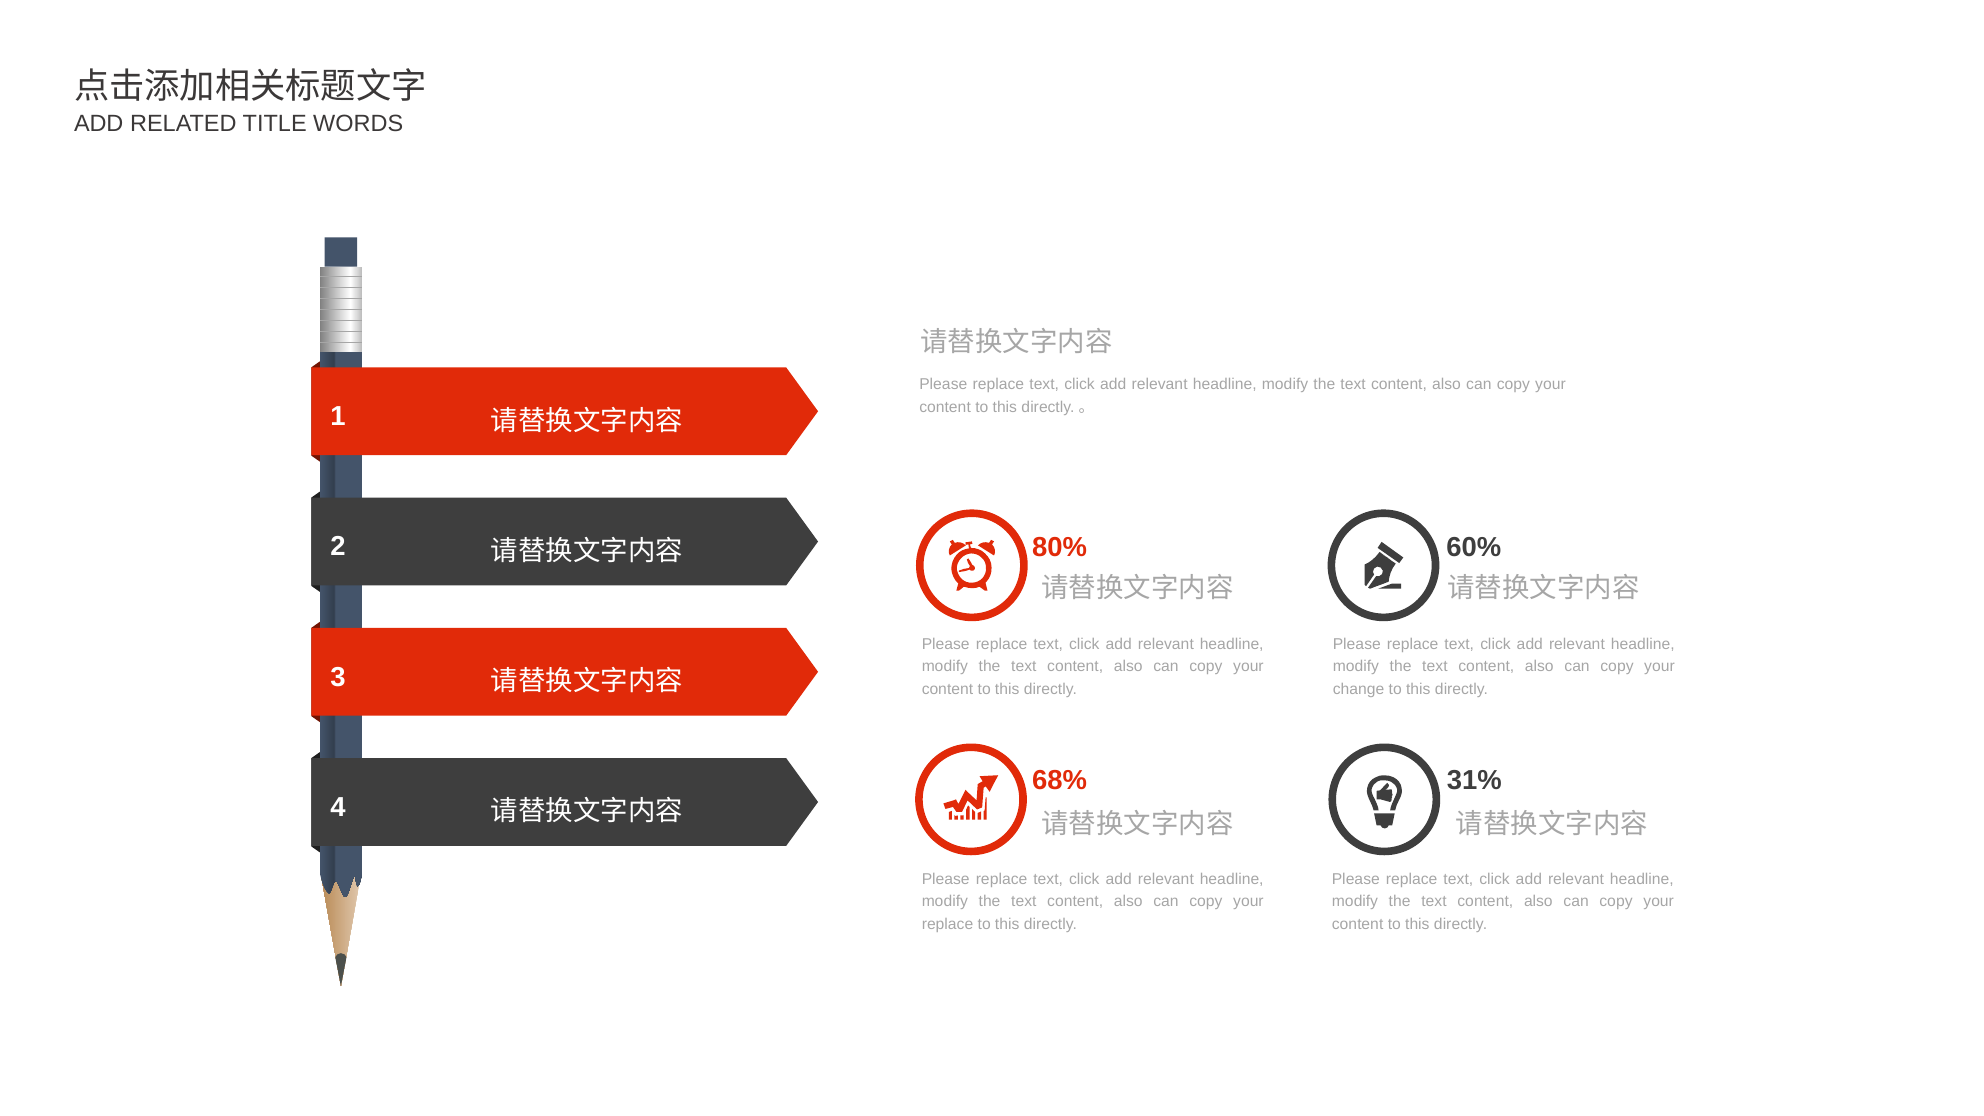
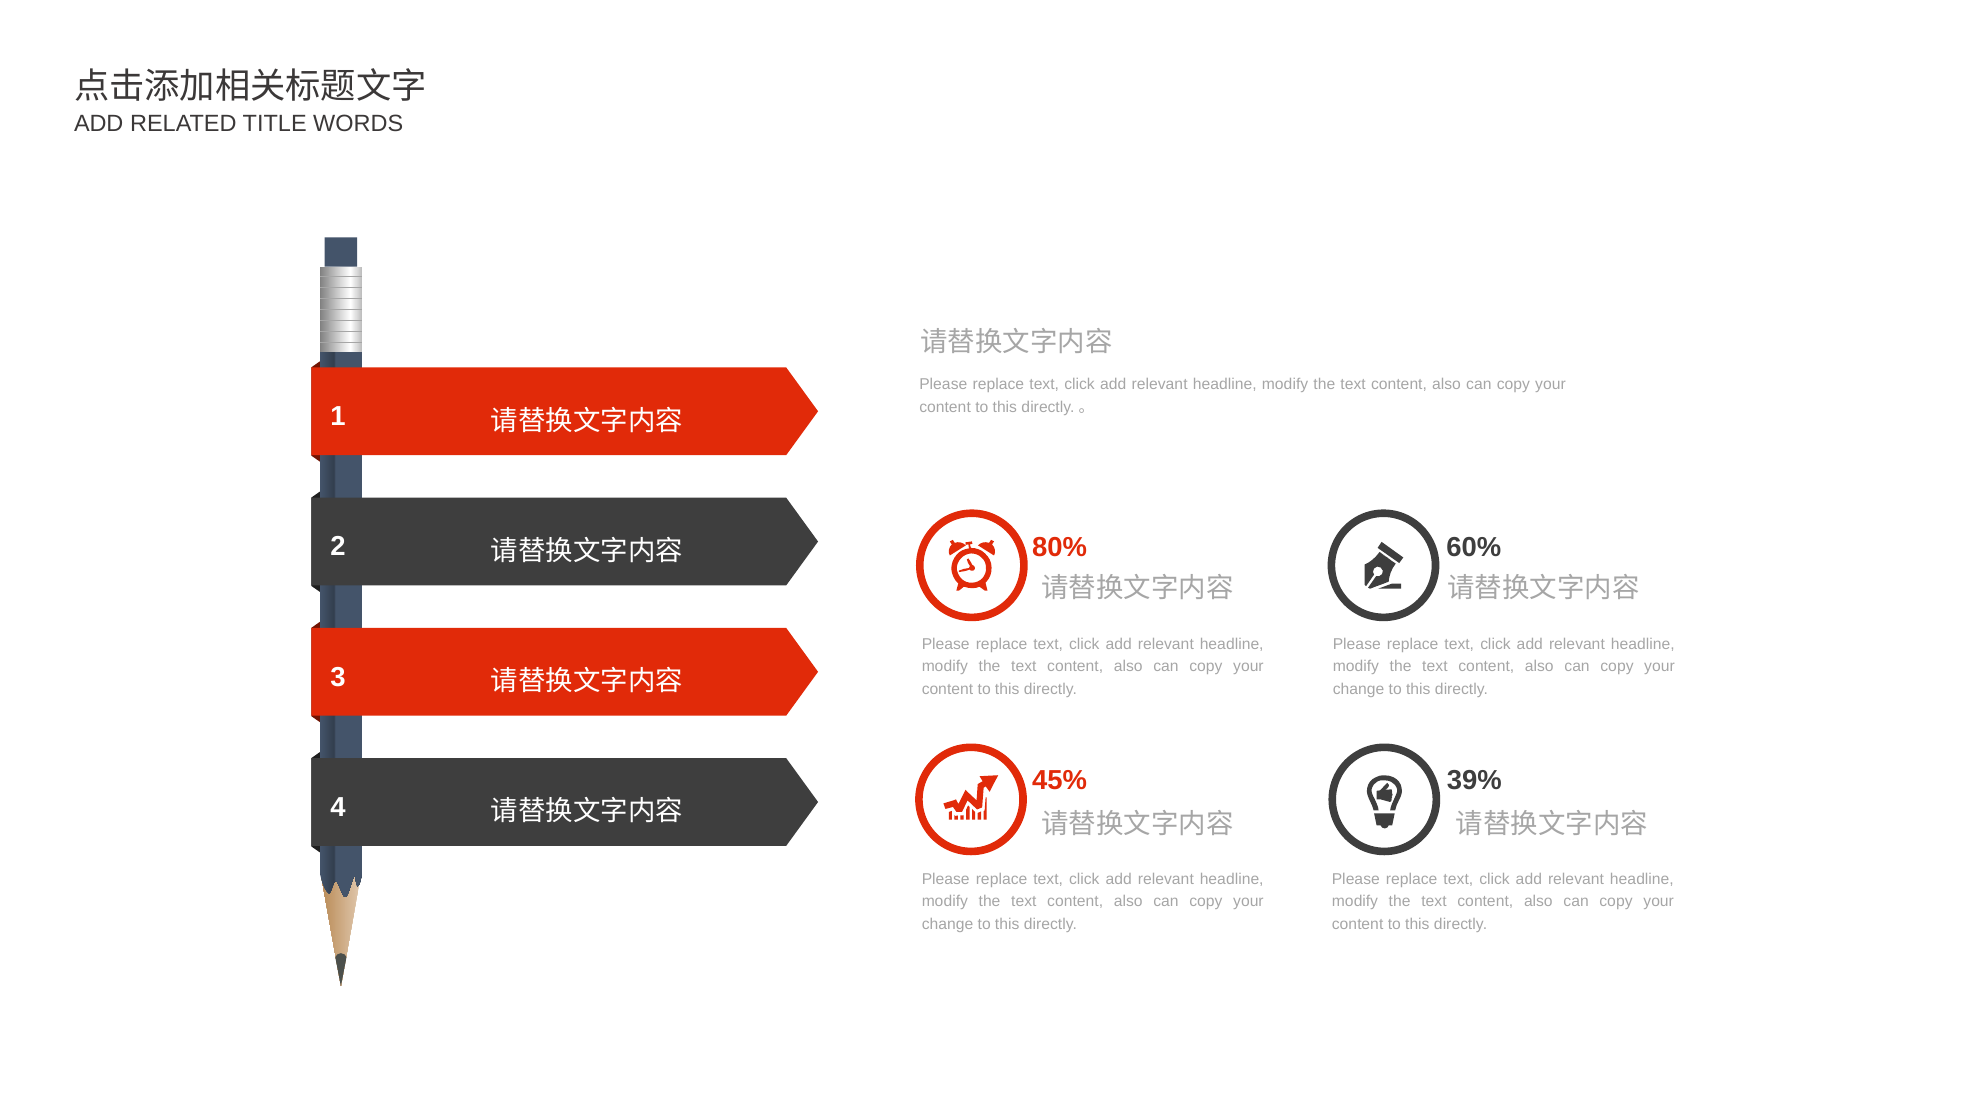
68%: 68% -> 45%
31%: 31% -> 39%
replace at (948, 924): replace -> change
